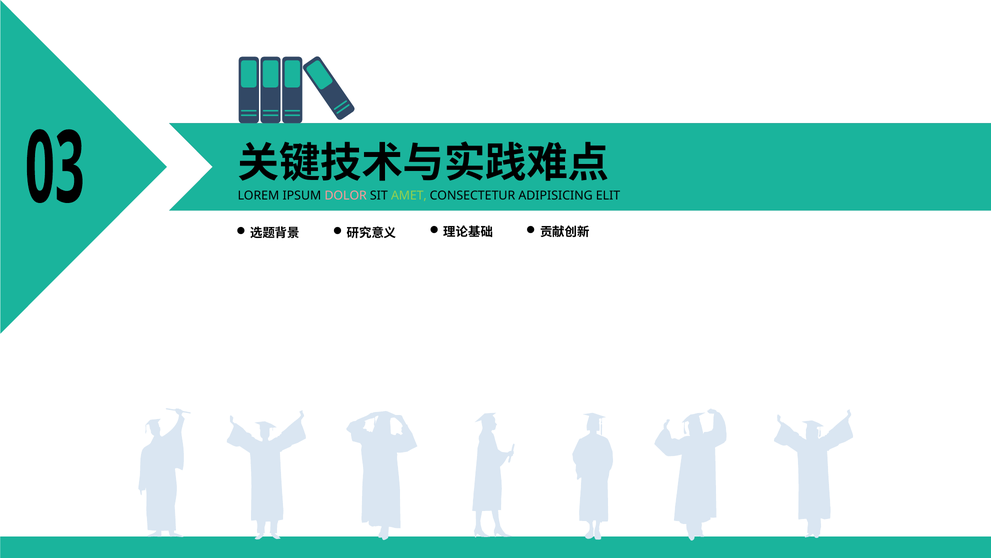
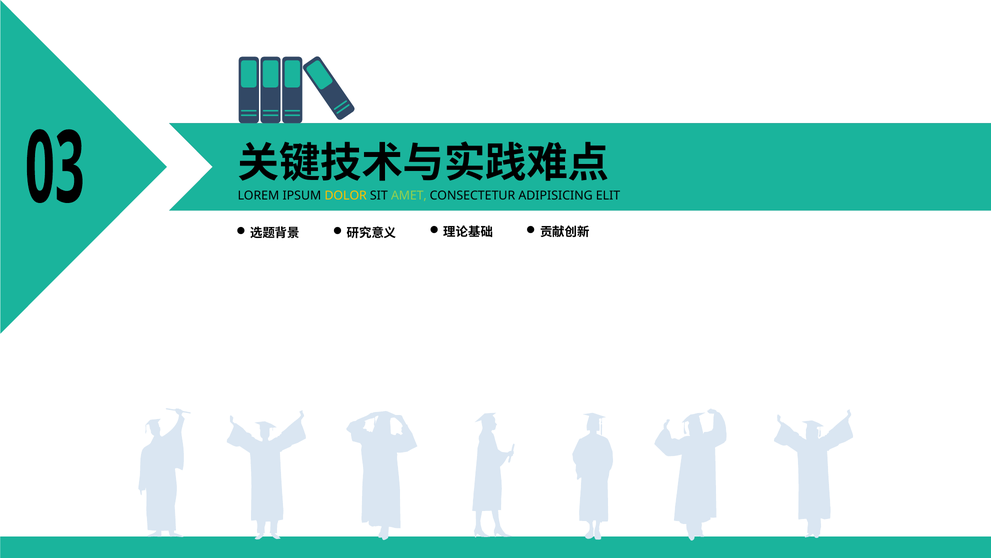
DOLOR colour: pink -> yellow
